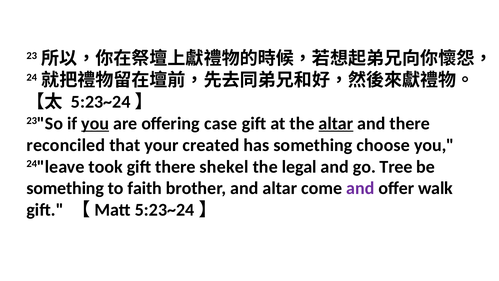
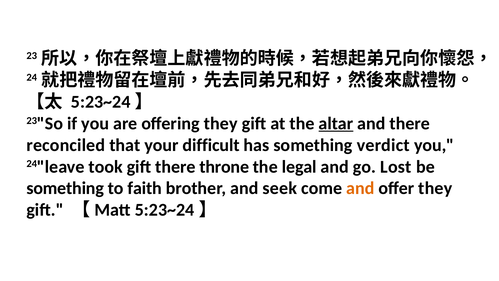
you at (95, 123) underline: present -> none
offering case: case -> they
created: created -> difficult
choose: choose -> verdict
shekel: shekel -> throne
Tree: Tree -> Lost
and altar: altar -> seek
and at (360, 188) colour: purple -> orange
offer walk: walk -> they
